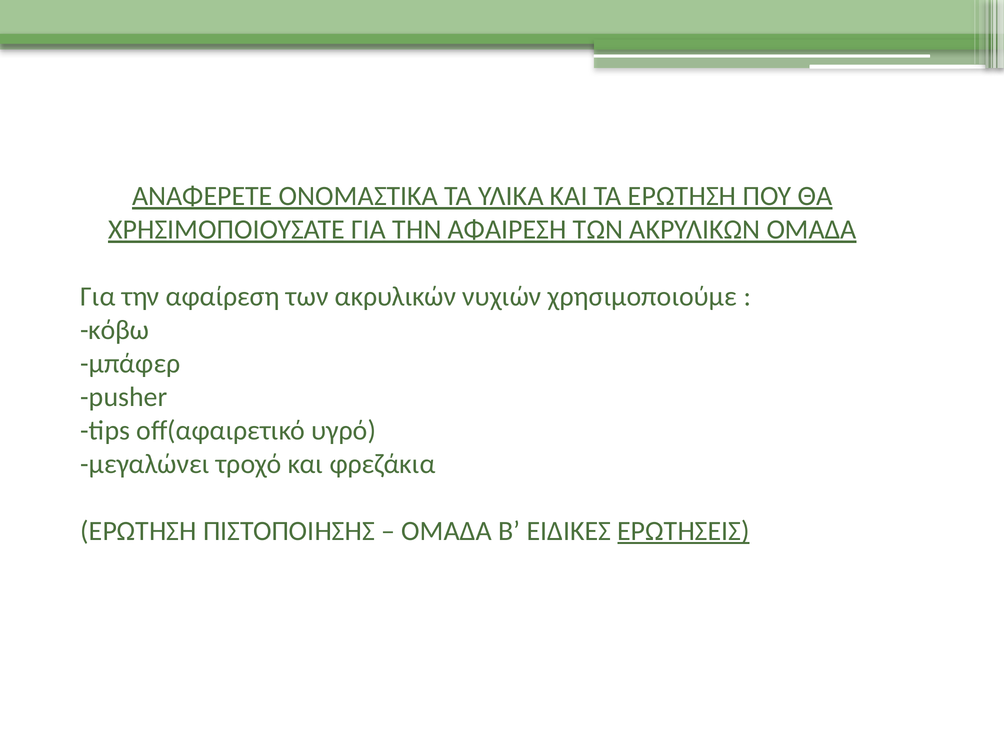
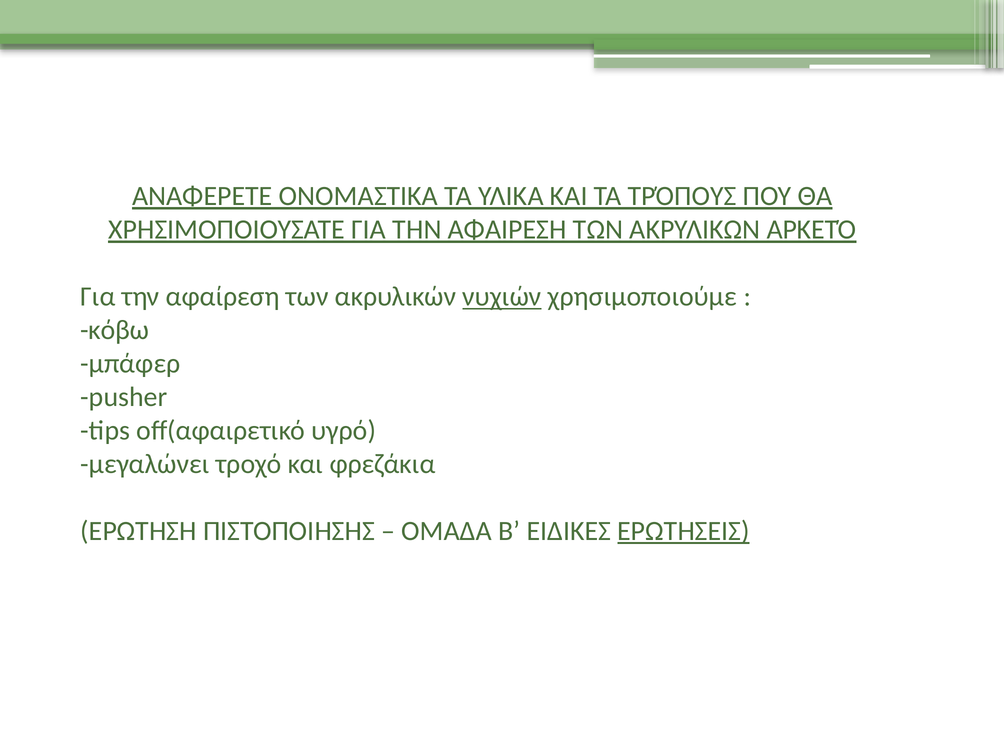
ΤΑ ΕΡΩΤΗΣΗ: ΕΡΩΤΗΣΗ -> ΤΡΌΠΟΥΣ
ΑΚΡΥΛΙΚΩΝ ΟΜΑΔΑ: ΟΜΑΔΑ -> ΑΡΚΕΤΌ
νυχιών underline: none -> present
